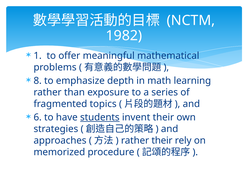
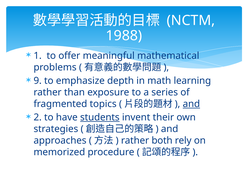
1982: 1982 -> 1988
8: 8 -> 9
and at (191, 104) underline: none -> present
6: 6 -> 2
rather their: their -> both
